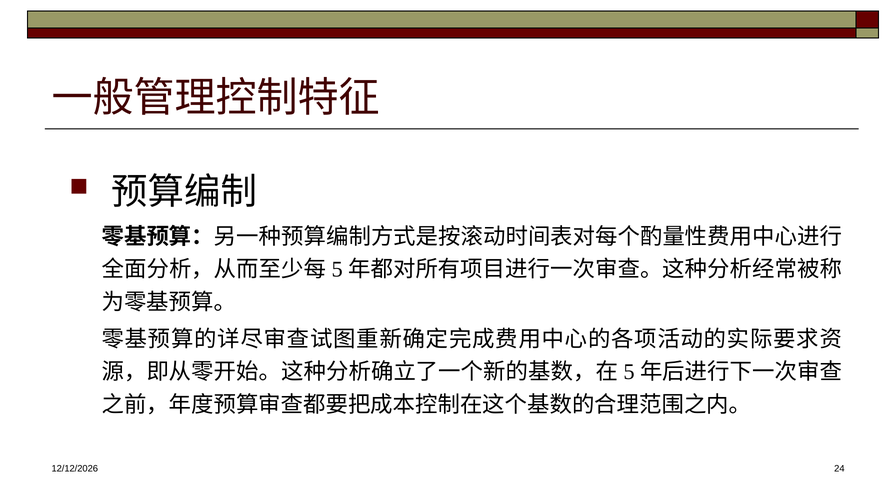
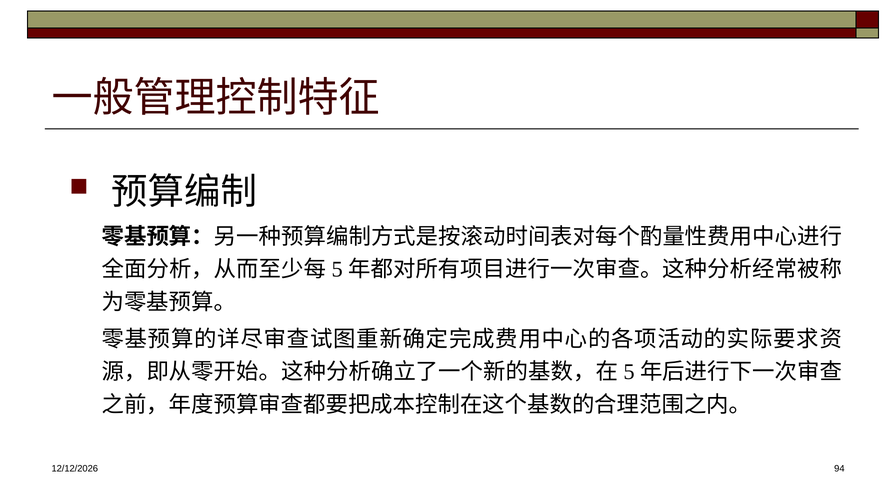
24: 24 -> 94
